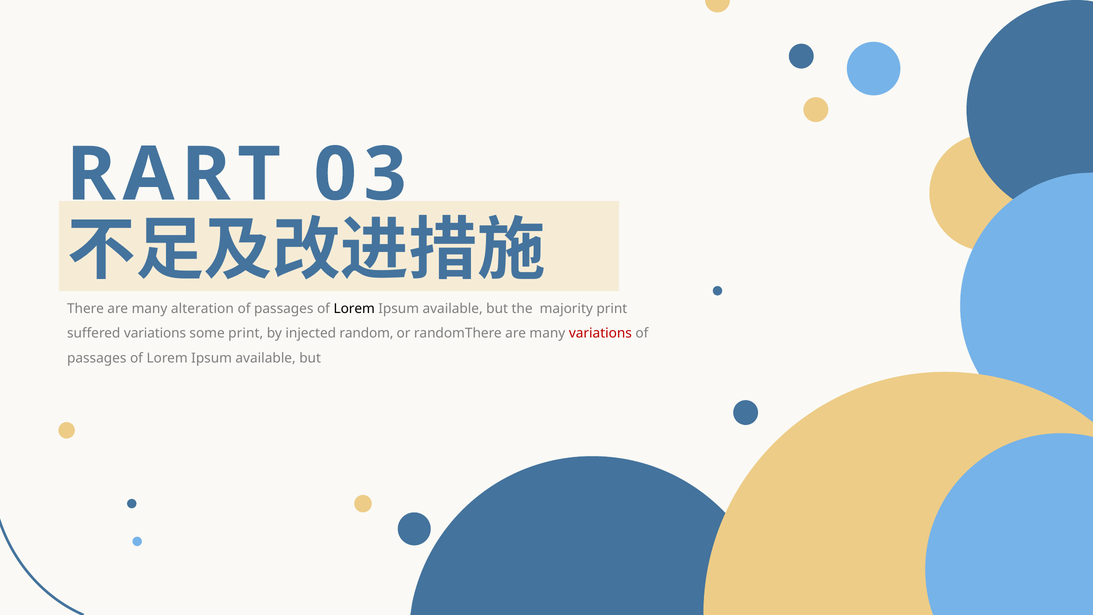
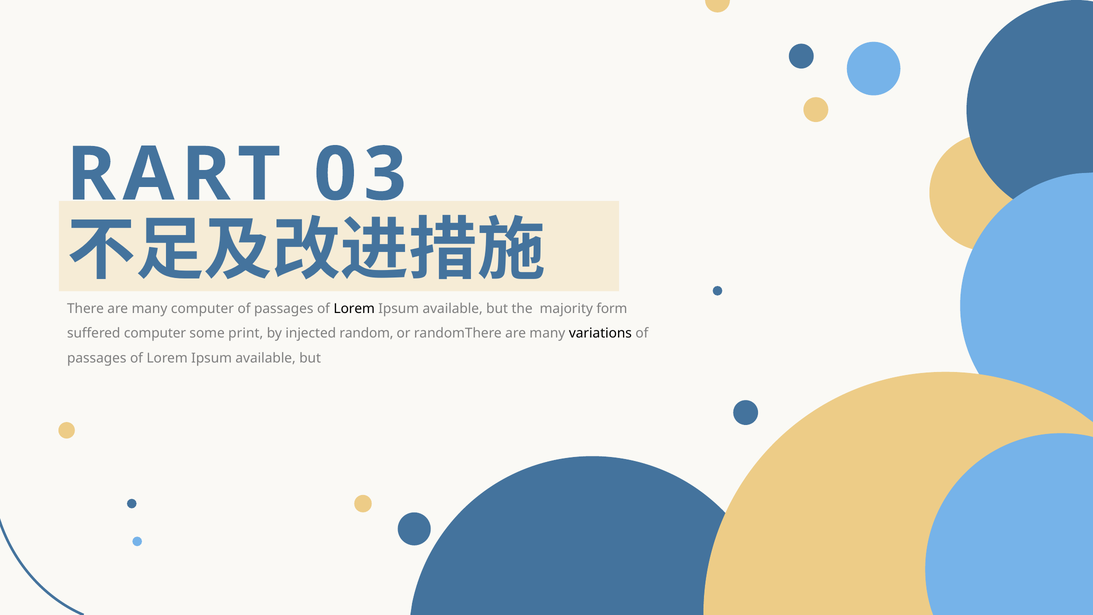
many alteration: alteration -> computer
majority print: print -> form
suffered variations: variations -> computer
variations at (600, 333) colour: red -> black
